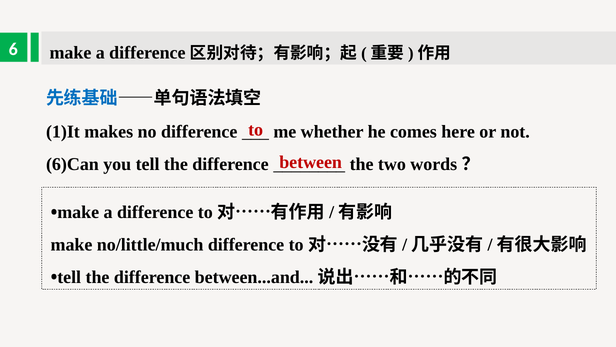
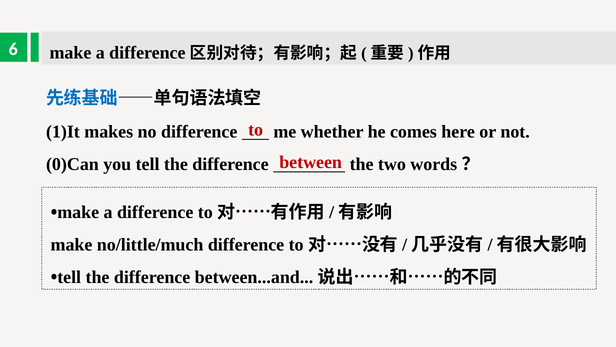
6)Can: 6)Can -> 0)Can
